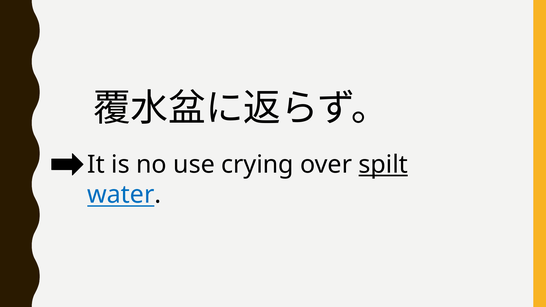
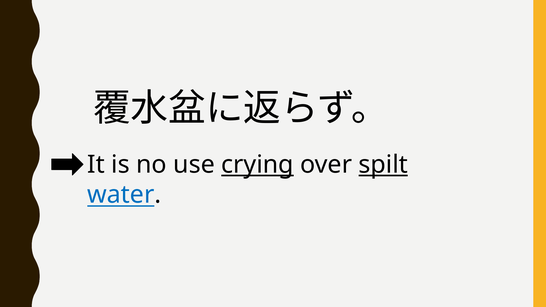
crying underline: none -> present
